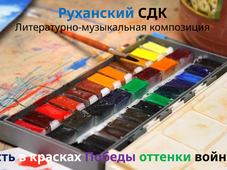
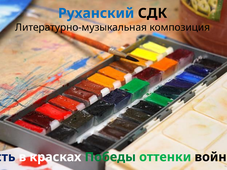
Победы colour: purple -> green
